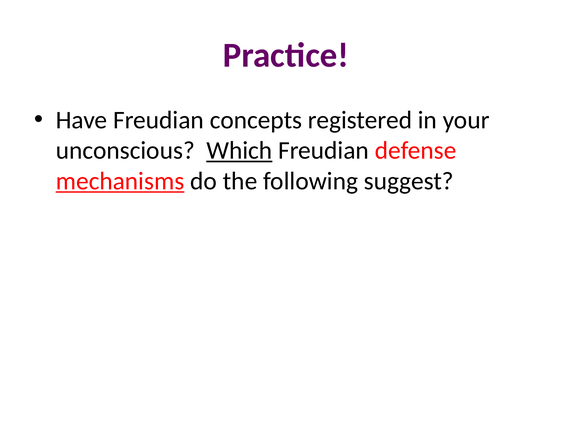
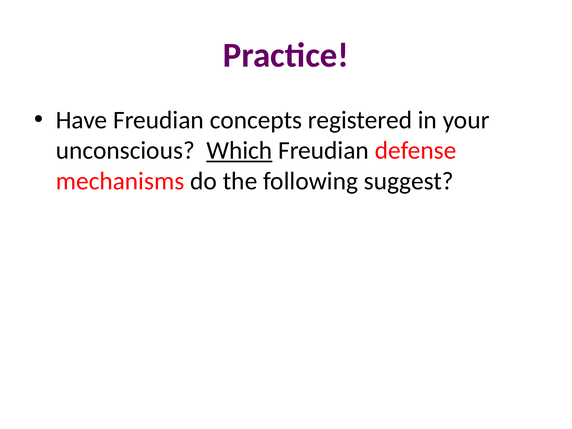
mechanisms underline: present -> none
